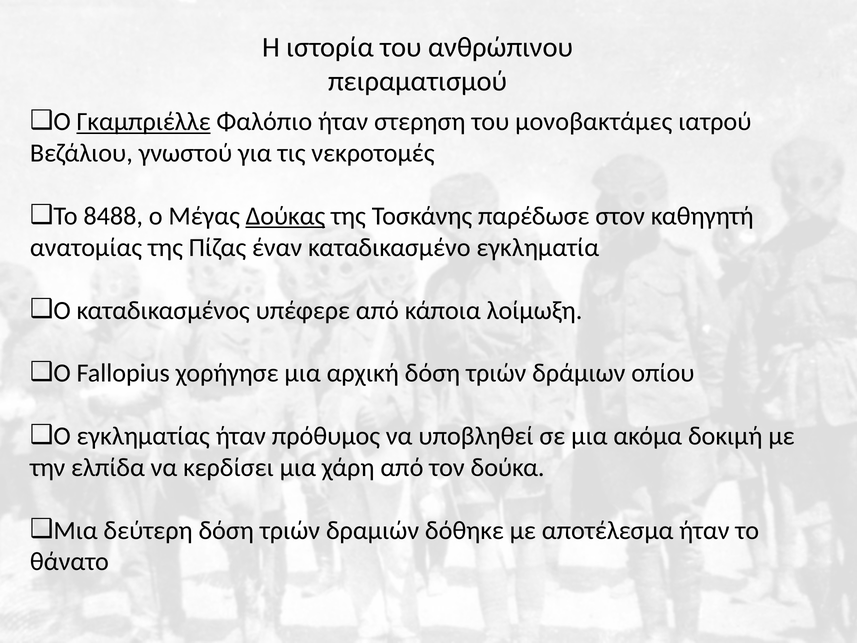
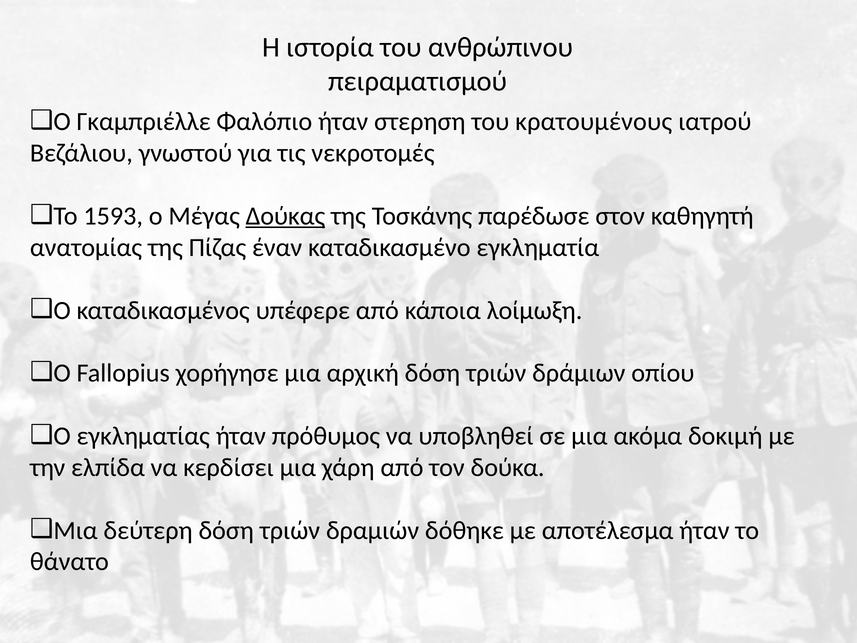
Γκαμπριέλλε underline: present -> none
μονοβακτάμες: μονοβακτάμες -> κρατουμένους
8488: 8488 -> 1593
